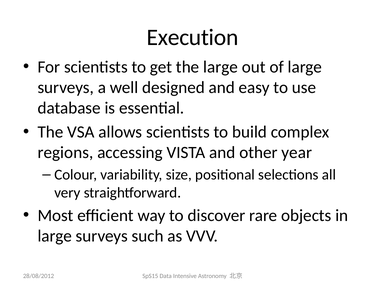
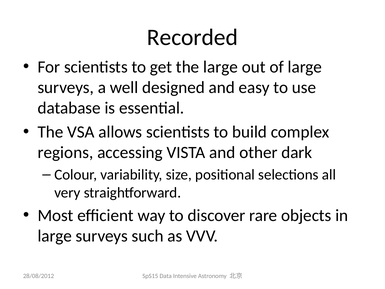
Execution: Execution -> Recorded
year: year -> dark
